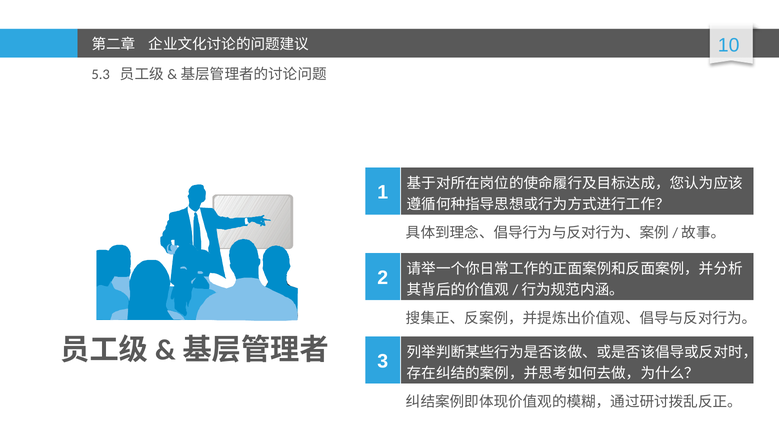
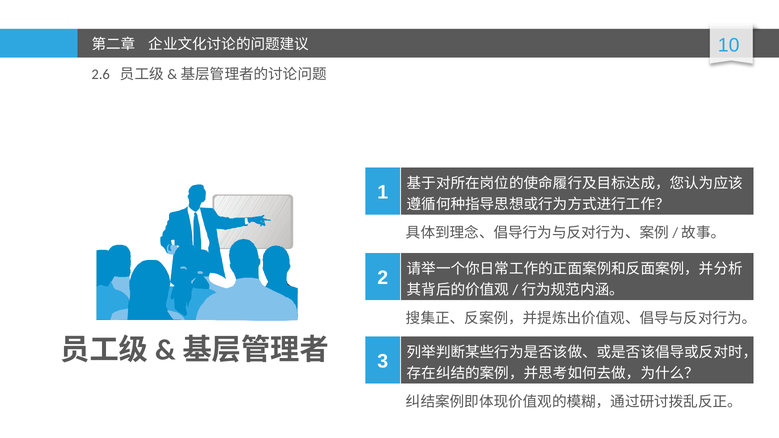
5.3: 5.3 -> 2.6
